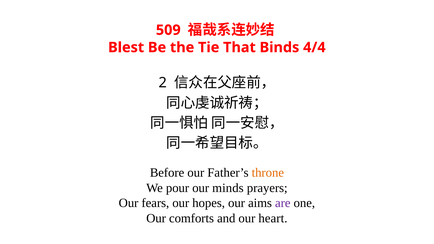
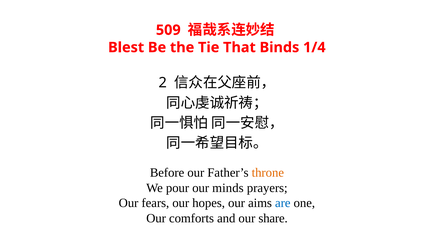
4/4: 4/4 -> 1/4
are colour: purple -> blue
heart: heart -> share
